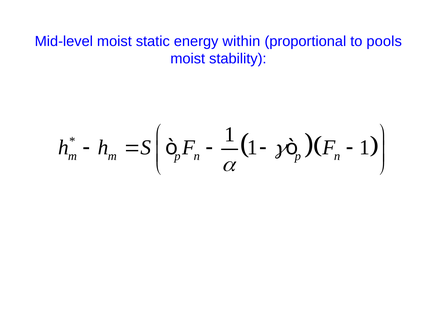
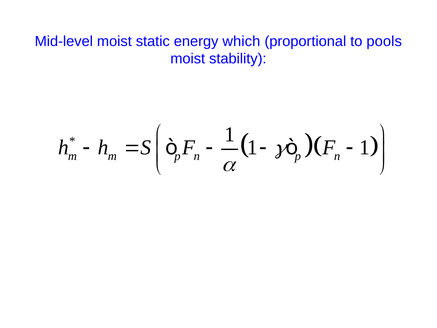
within: within -> which
